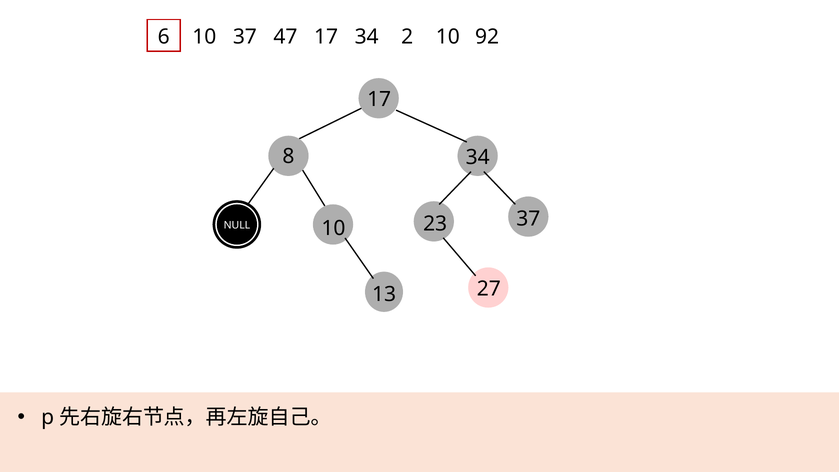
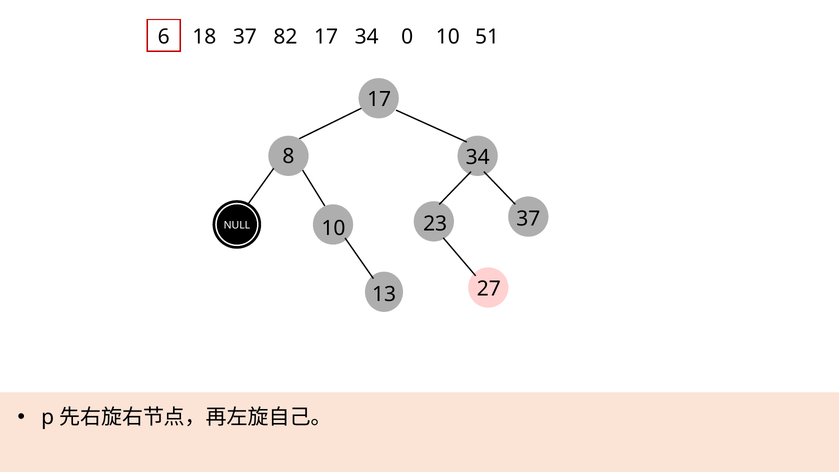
6 10: 10 -> 18
47: 47 -> 82
2: 2 -> 0
92: 92 -> 51
